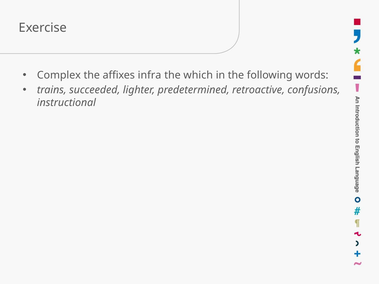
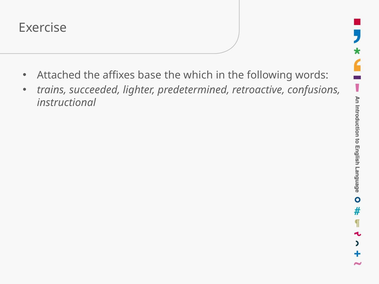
Complex: Complex -> Attached
infra: infra -> base
